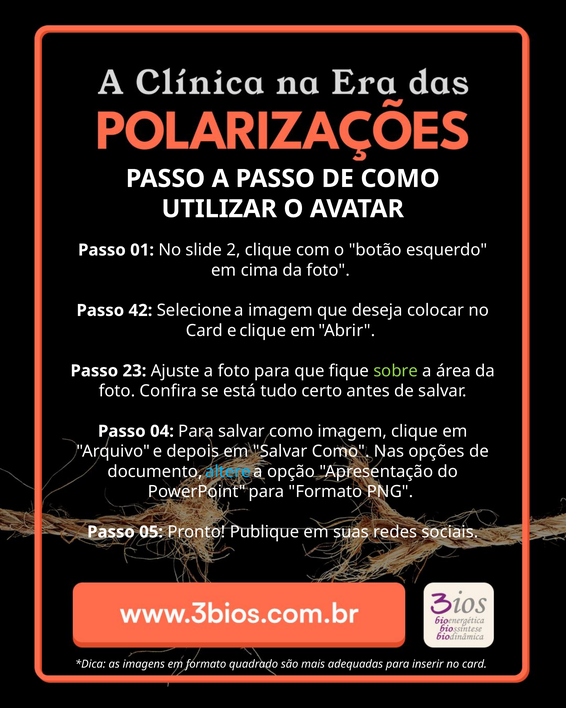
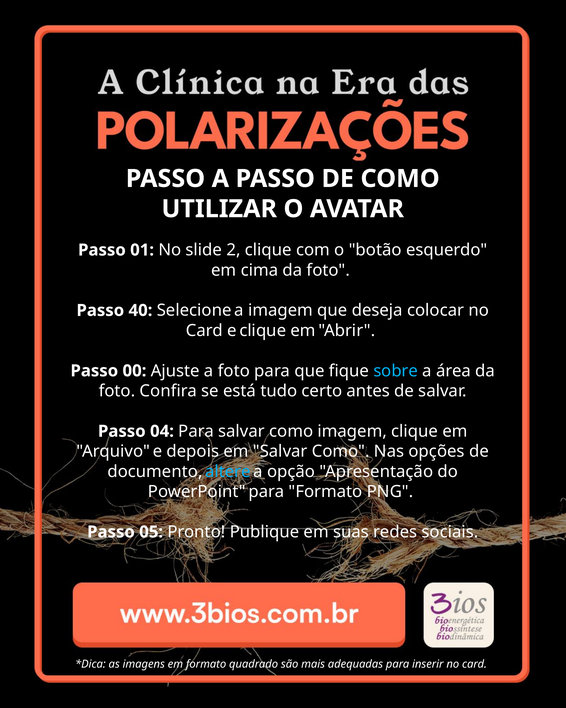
42: 42 -> 40
23: 23 -> 00
sobre colour: light green -> light blue
